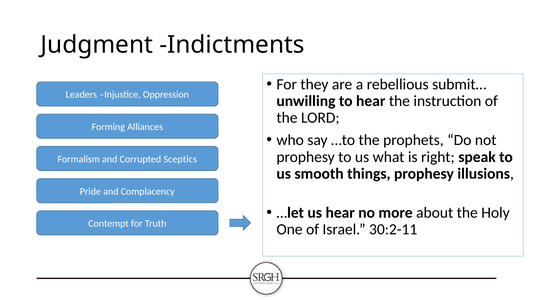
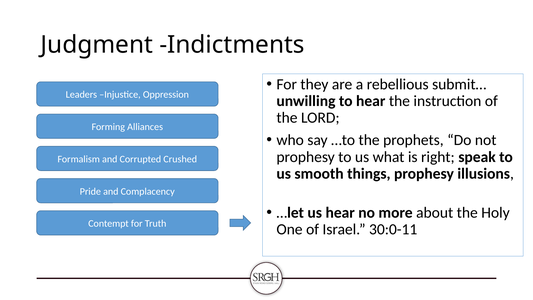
Sceptics: Sceptics -> Crushed
30:2-11: 30:2-11 -> 30:0-11
